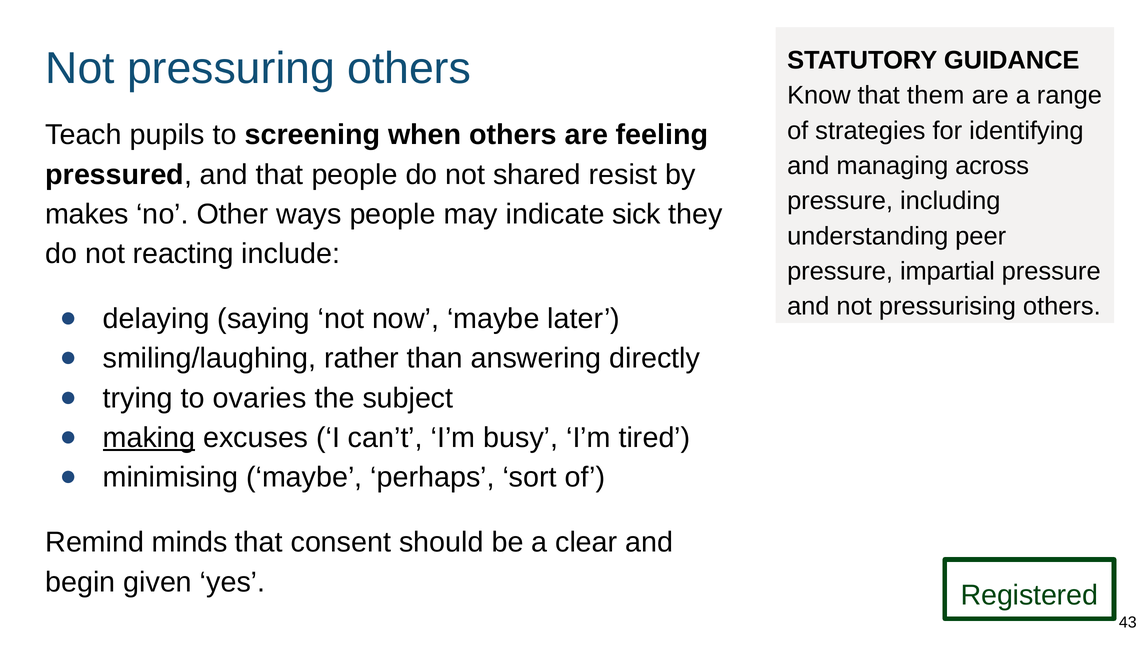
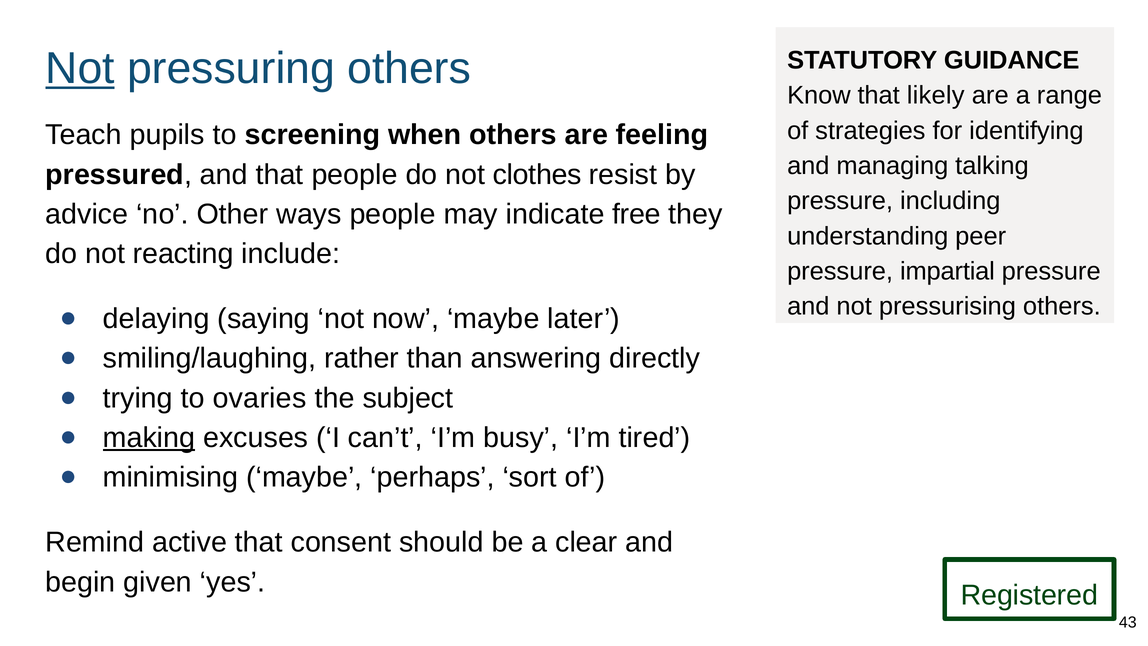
Not at (80, 69) underline: none -> present
them: them -> likely
across: across -> talking
shared: shared -> clothes
makes: makes -> advice
sick: sick -> free
minds: minds -> active
